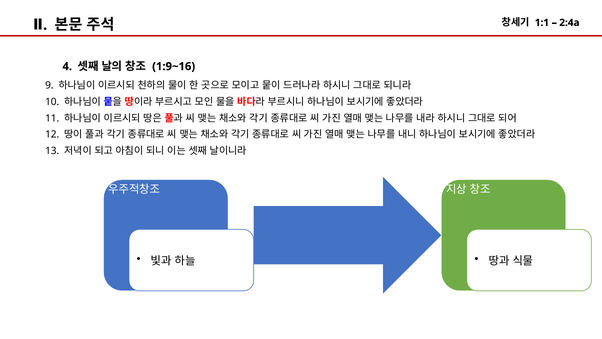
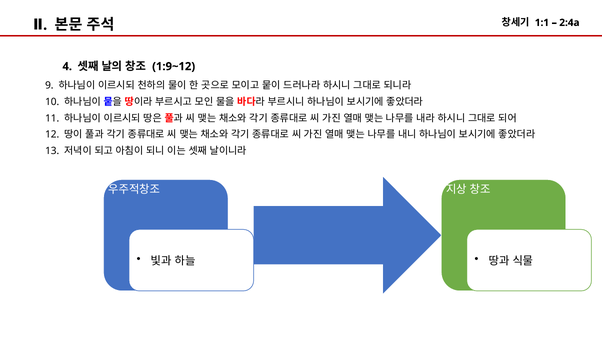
1:9~16: 1:9~16 -> 1:9~12
